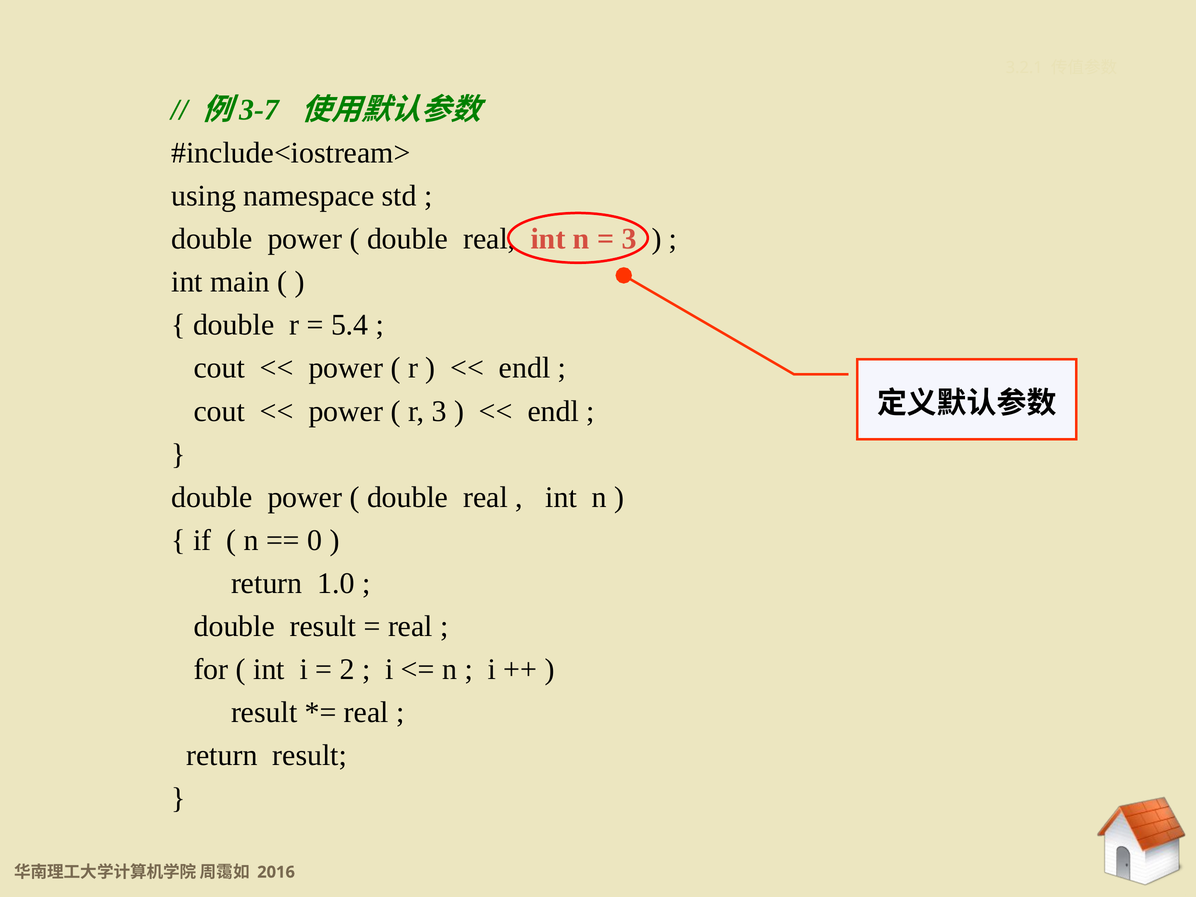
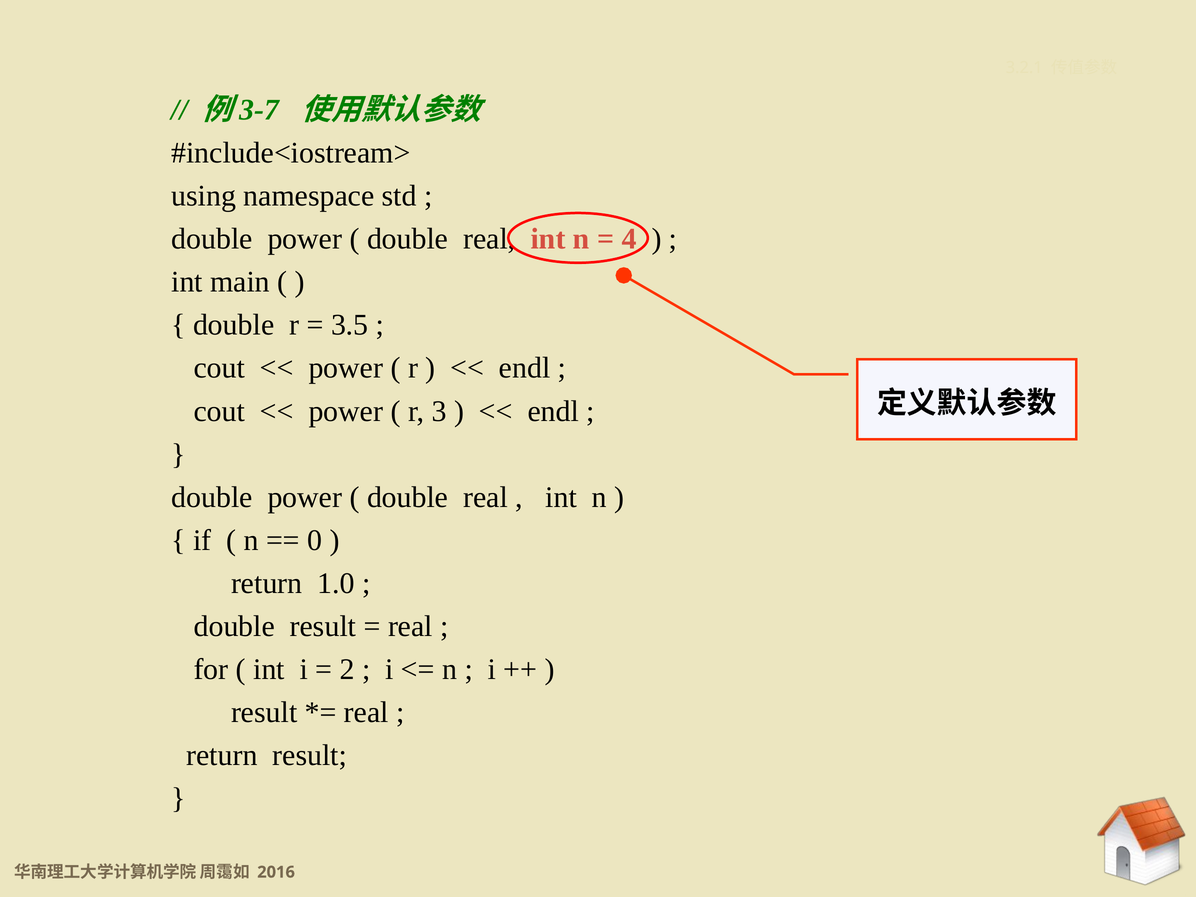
3 at (629, 239): 3 -> 4
5.4: 5.4 -> 3.5
